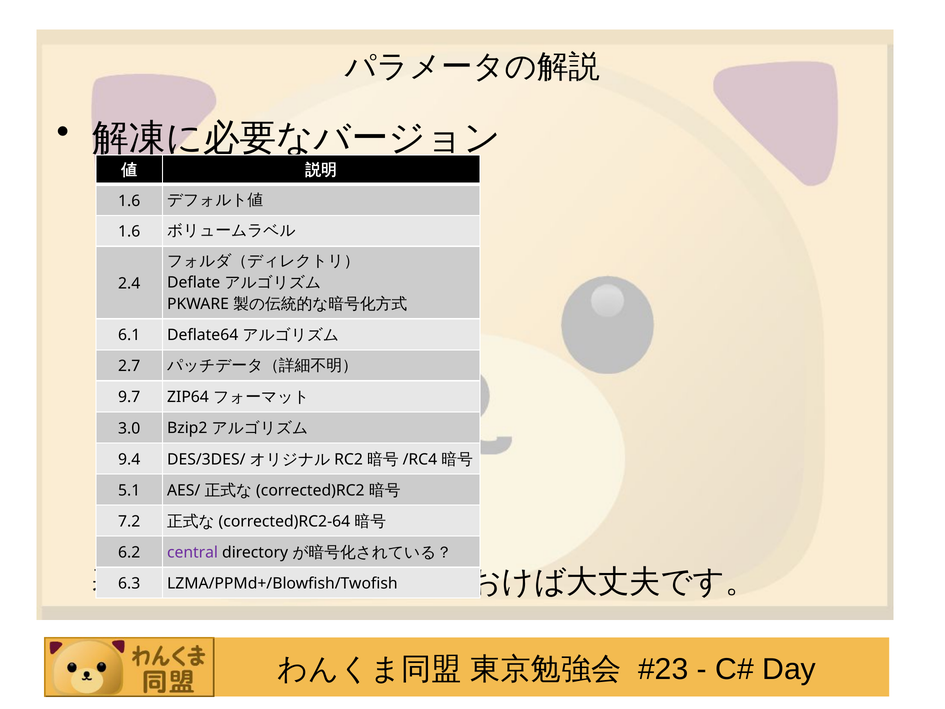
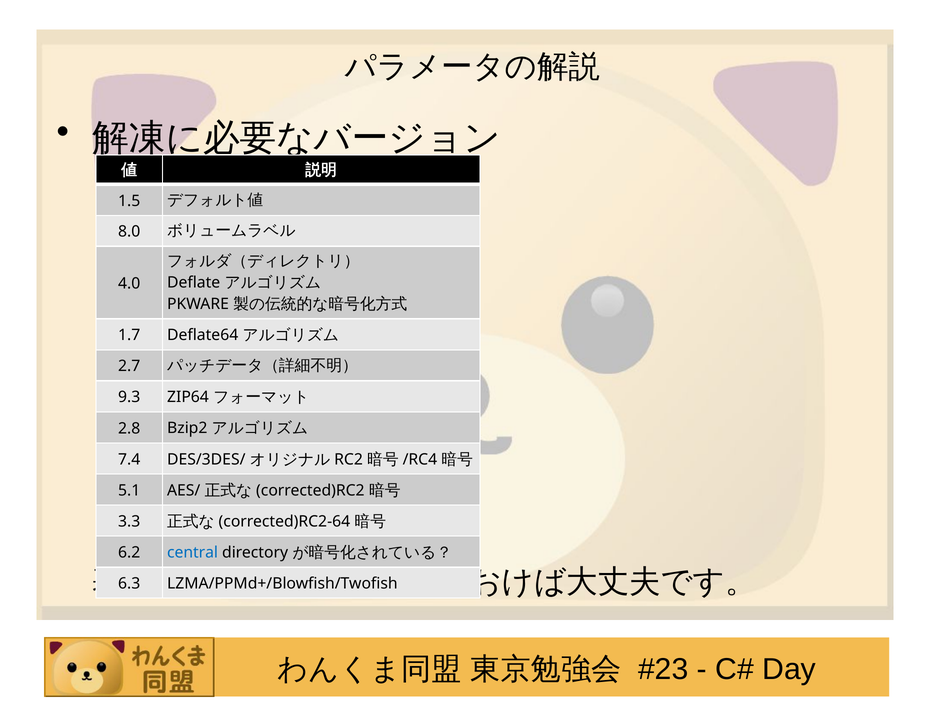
1.6 at (129, 201): 1.6 -> 1.5
1.6 at (129, 232): 1.6 -> 8.0
2.4: 2.4 -> 4.0
6.1: 6.1 -> 1.7
9.7: 9.7 -> 9.3
3.0: 3.0 -> 2.8
9.4: 9.4 -> 7.4
7.2: 7.2 -> 3.3
central colour: purple -> blue
